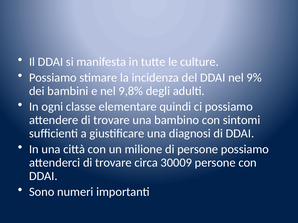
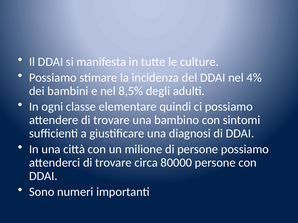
9%: 9% -> 4%
9,8%: 9,8% -> 8,5%
30009: 30009 -> 80000
